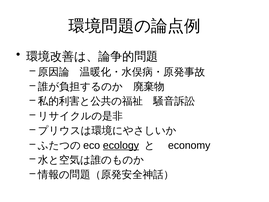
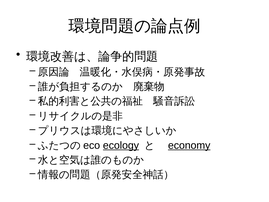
economy underline: none -> present
